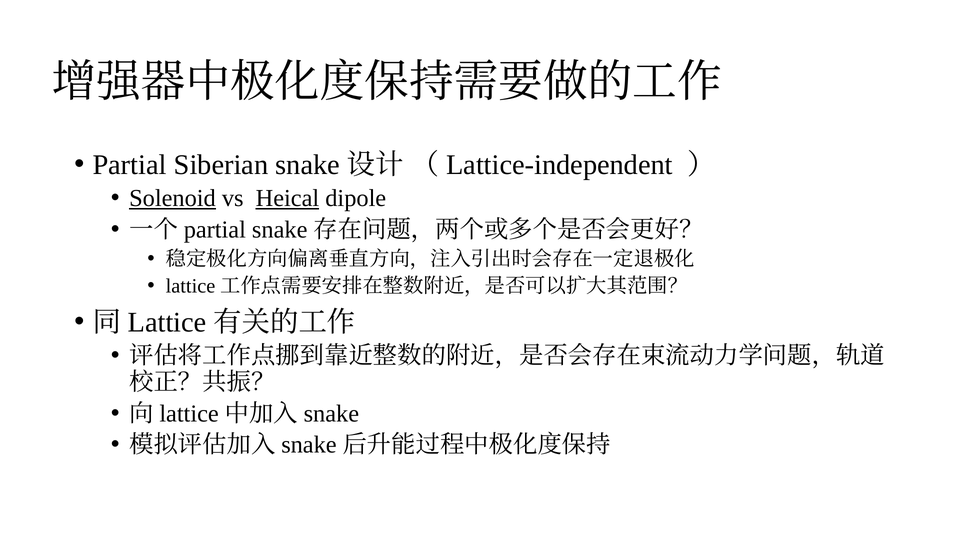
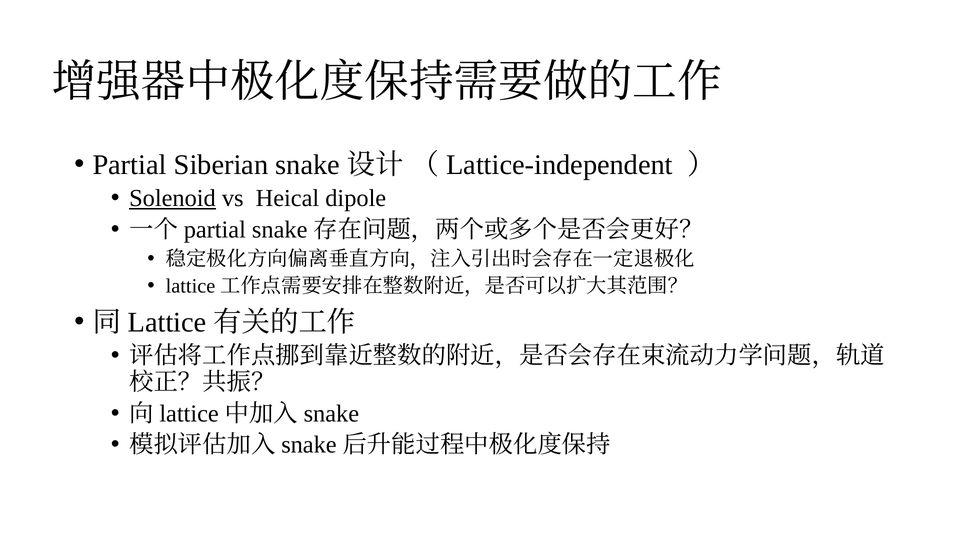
Heical underline: present -> none
